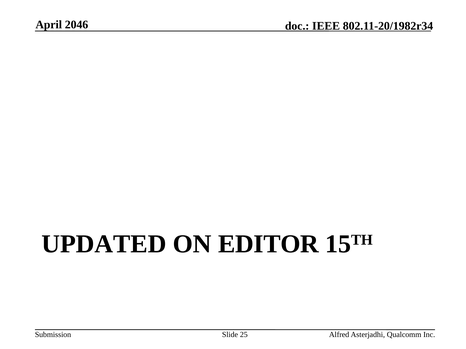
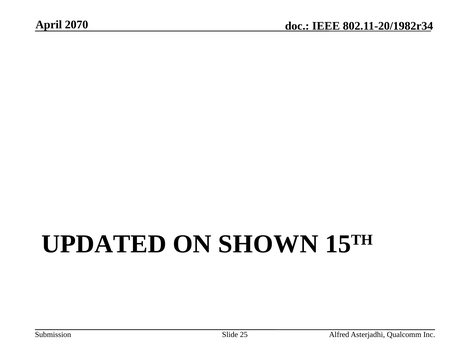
2046: 2046 -> 2070
EDITOR: EDITOR -> SHOWN
